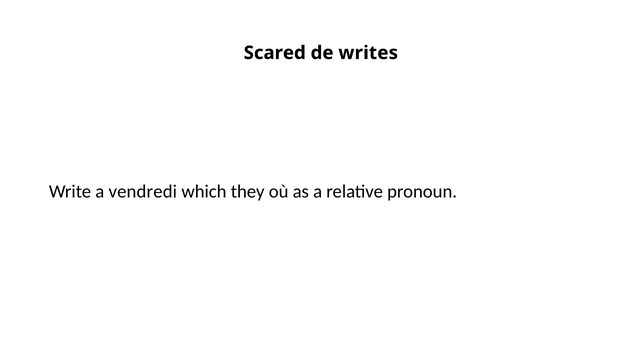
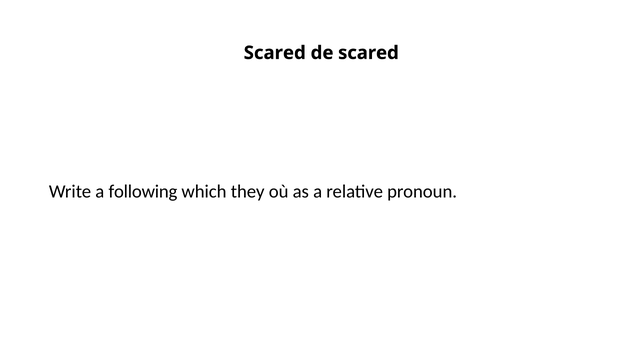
de writes: writes -> scared
vendredi: vendredi -> following
